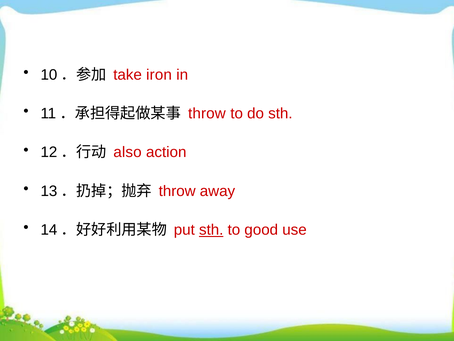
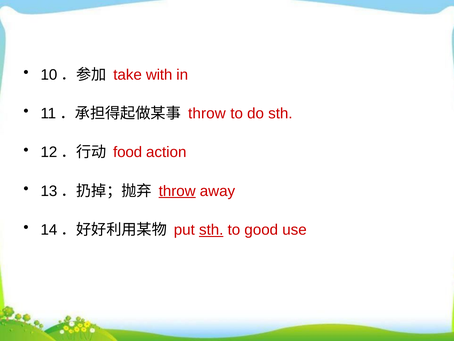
iron: iron -> with
also: also -> food
throw at (177, 191) underline: none -> present
